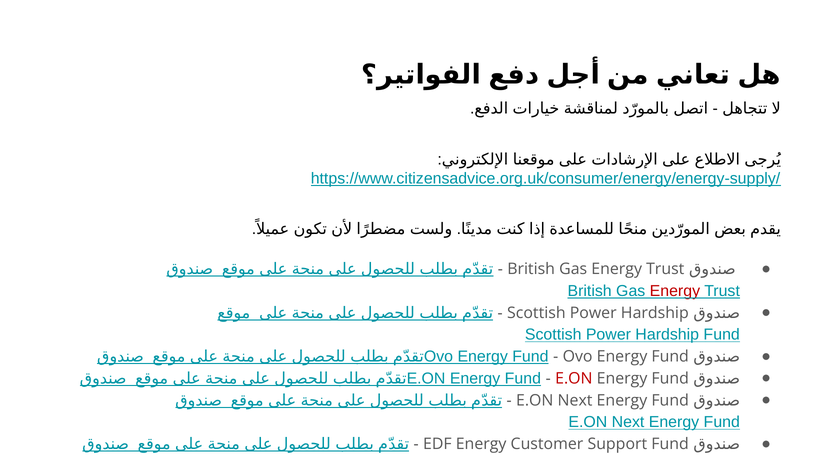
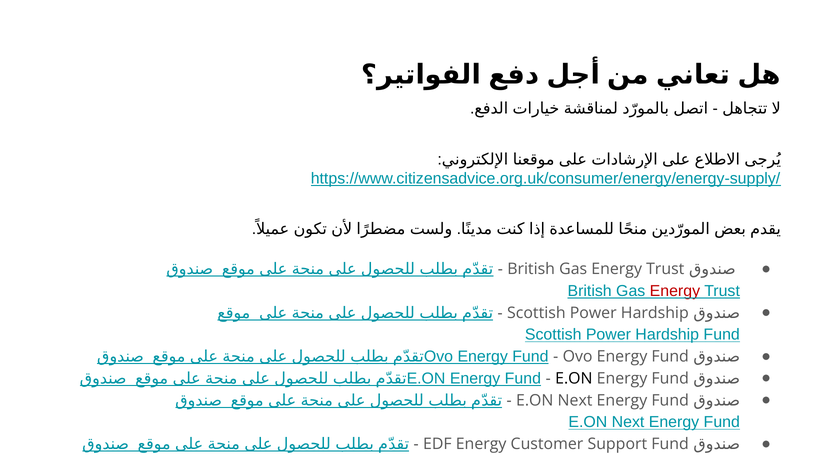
E.ON at (574, 379) colour: red -> black
